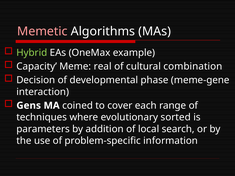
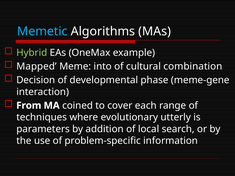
Memetic colour: pink -> light blue
Capacity: Capacity -> Mapped
real: real -> into
Gens: Gens -> From
sorted: sorted -> utterly
